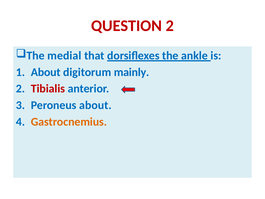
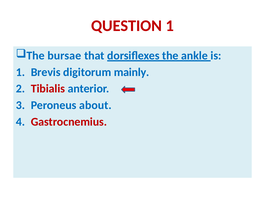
QUESTION 2: 2 -> 1
medial: medial -> bursae
About at (46, 72): About -> Brevis
Gastrocnemius colour: orange -> red
